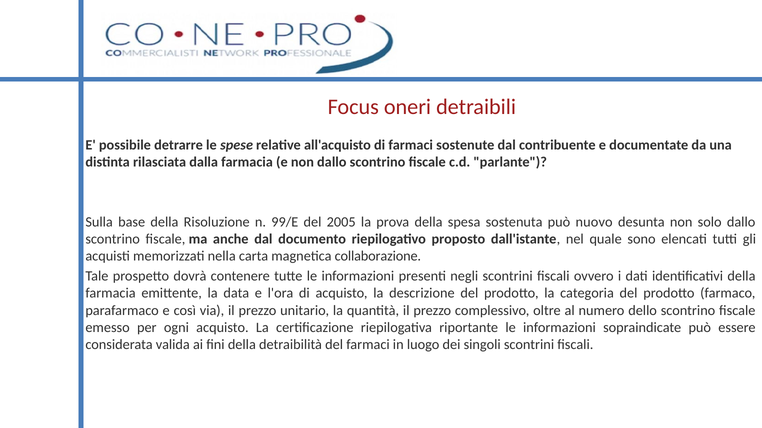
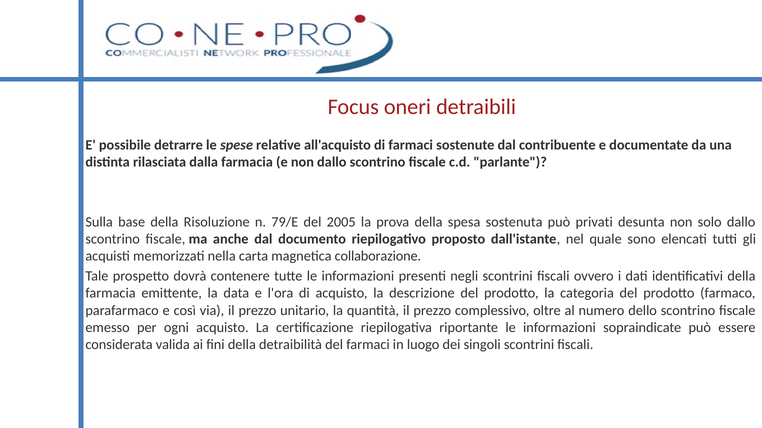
99/E: 99/E -> 79/E
nuovo: nuovo -> privati
